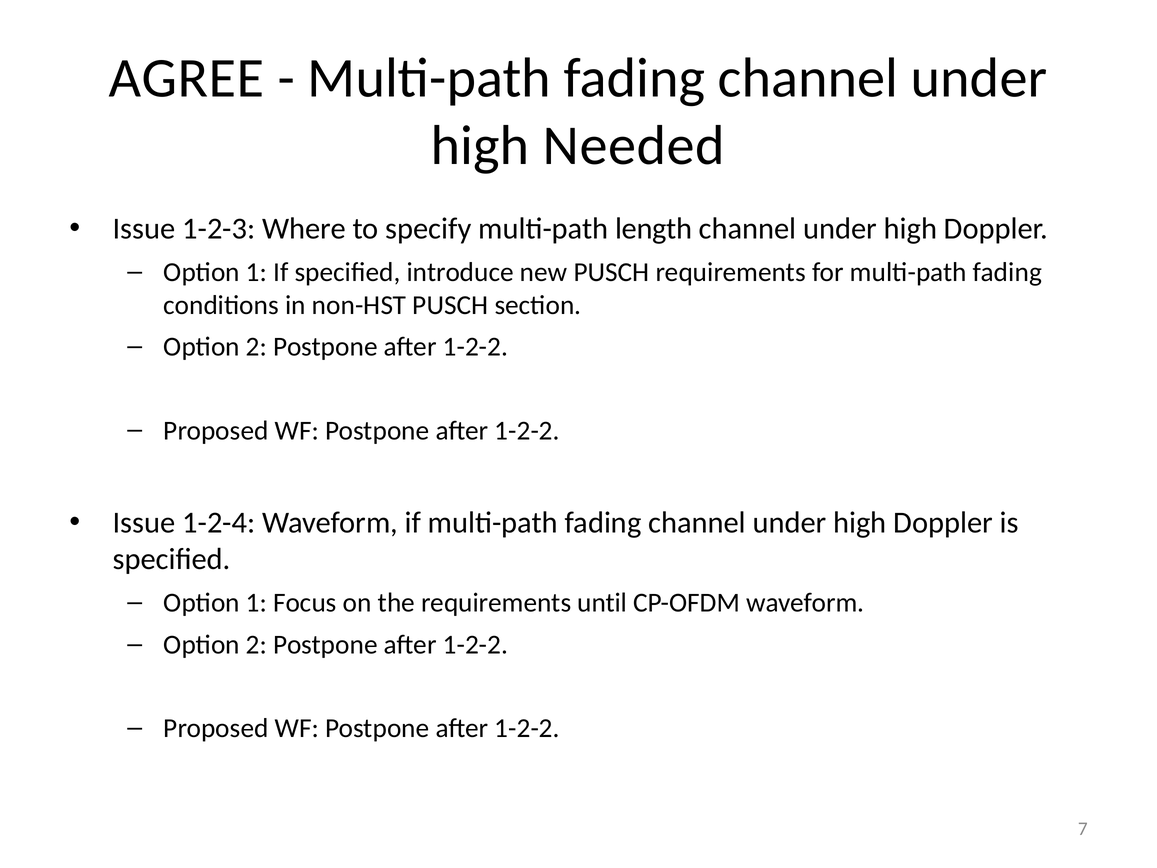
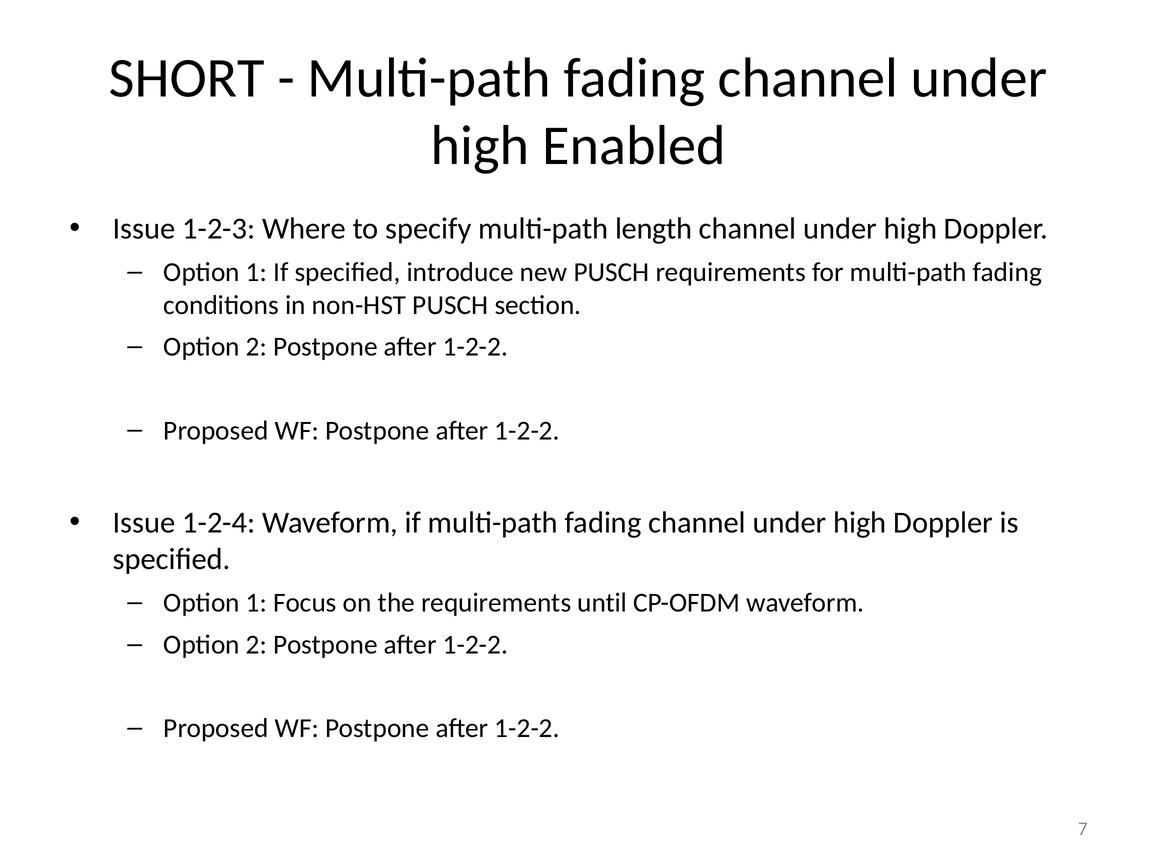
AGREE: AGREE -> SHORT
Needed: Needed -> Enabled
